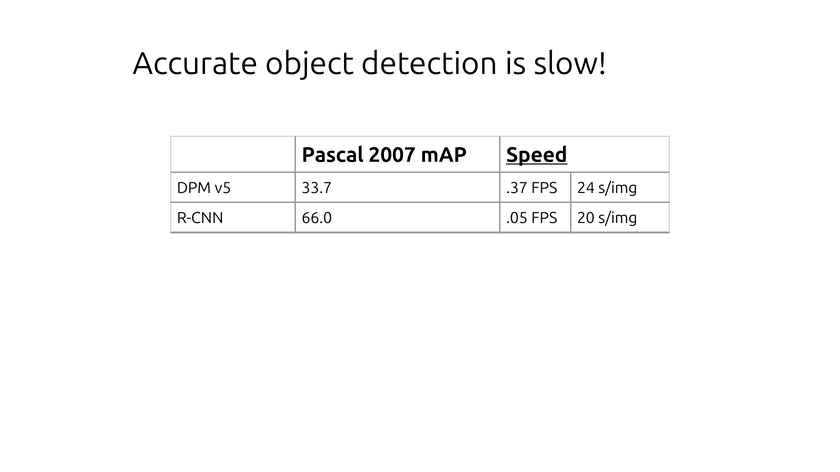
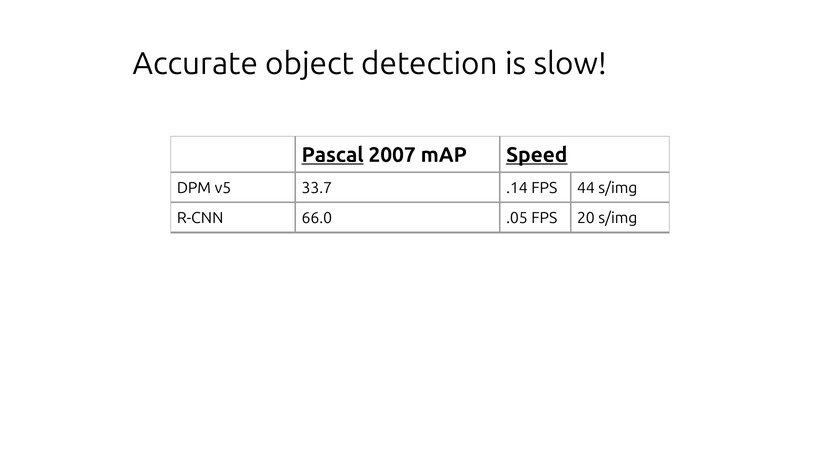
Pascal underline: none -> present
.37: .37 -> .14
24: 24 -> 44
